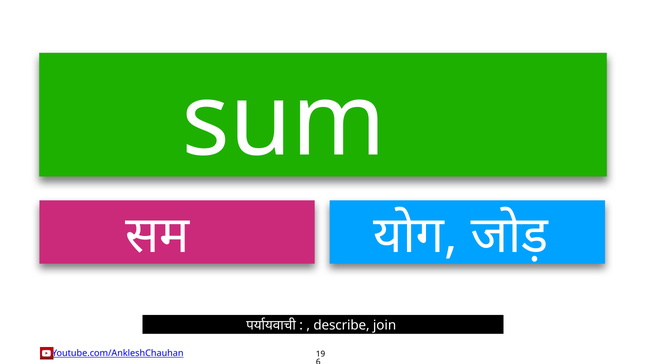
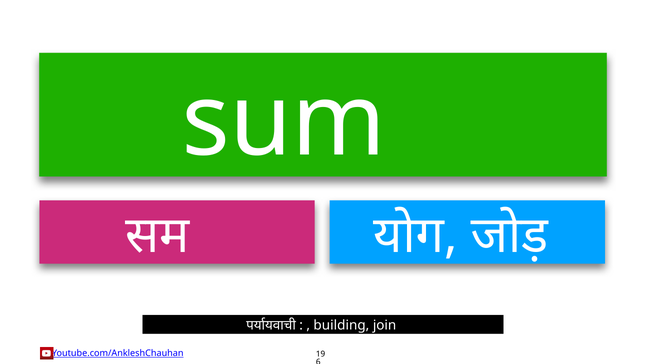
describe: describe -> building
